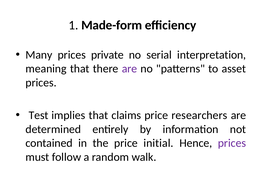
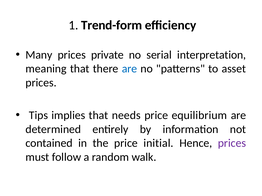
Made-form: Made-form -> Trend-form
are at (129, 69) colour: purple -> blue
Test: Test -> Tips
claims: claims -> needs
researchers: researchers -> equilibrium
